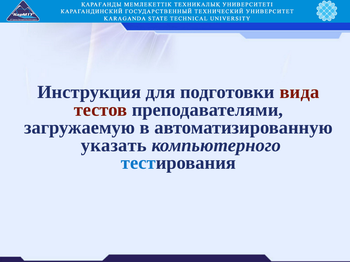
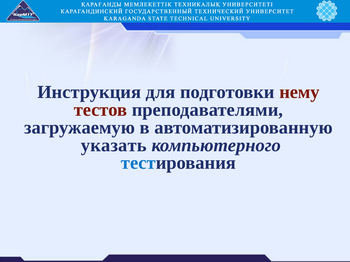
вида: вида -> нему
